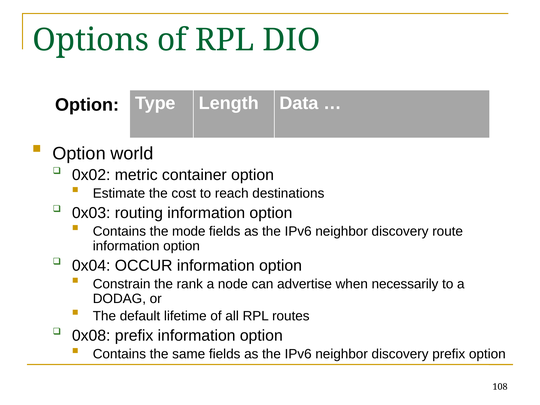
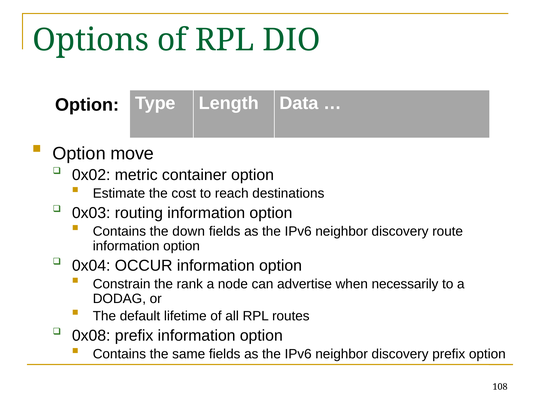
world: world -> move
mode: mode -> down
